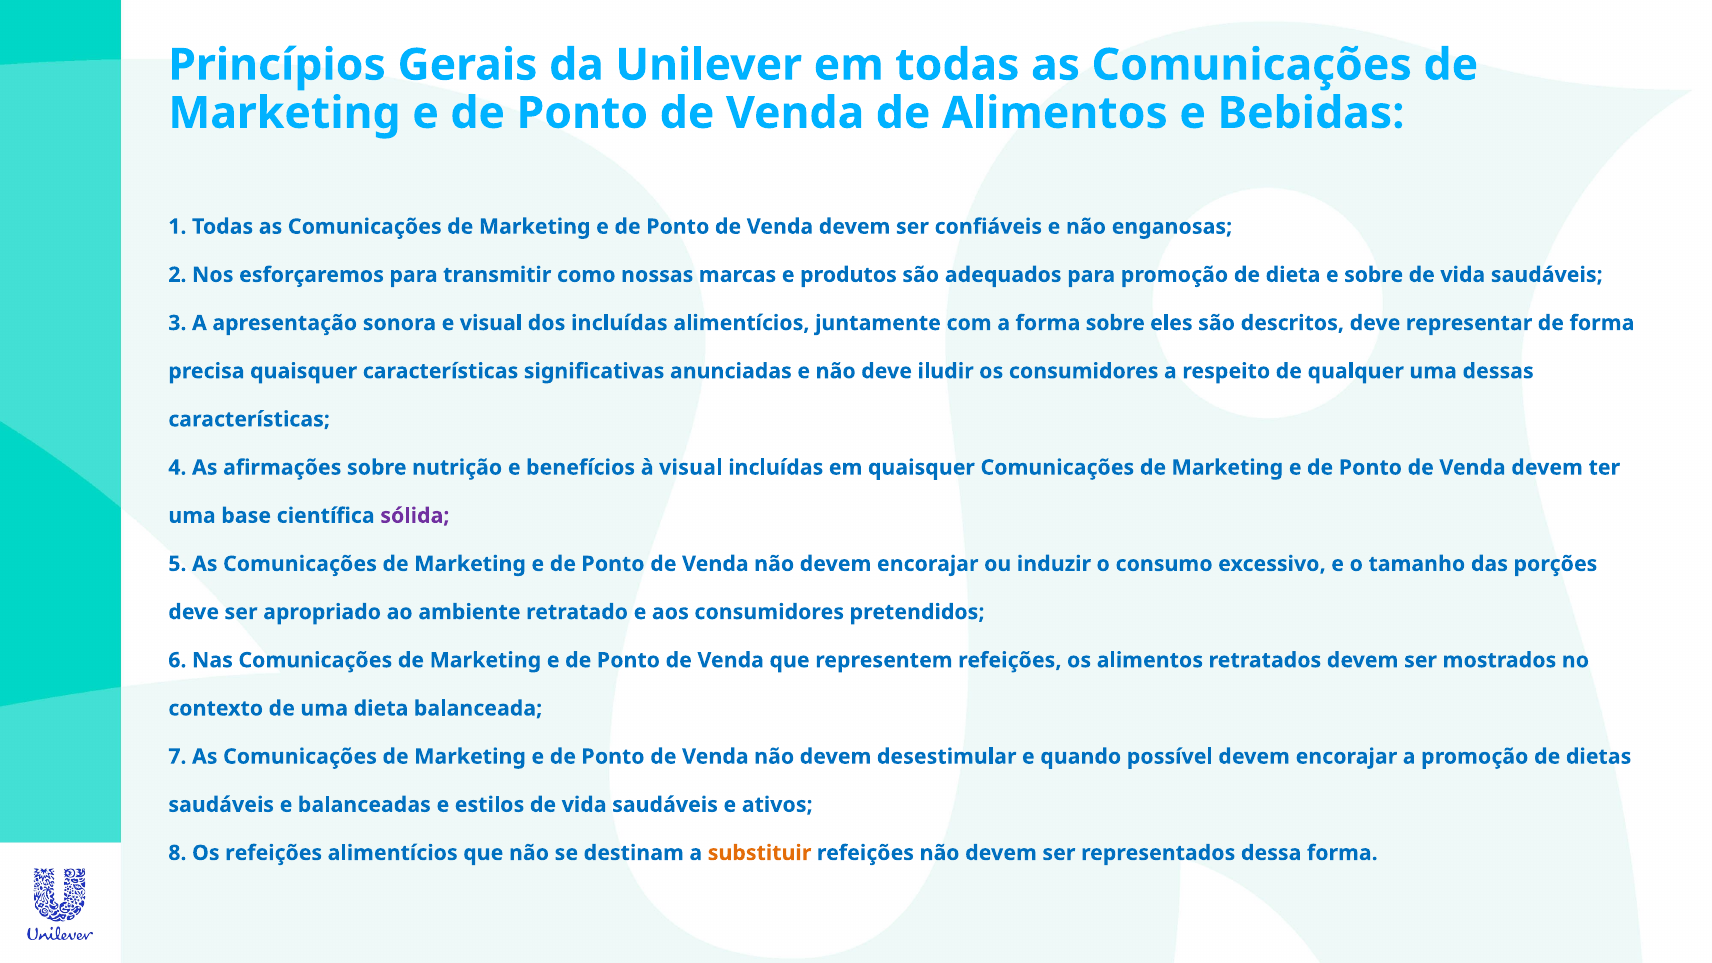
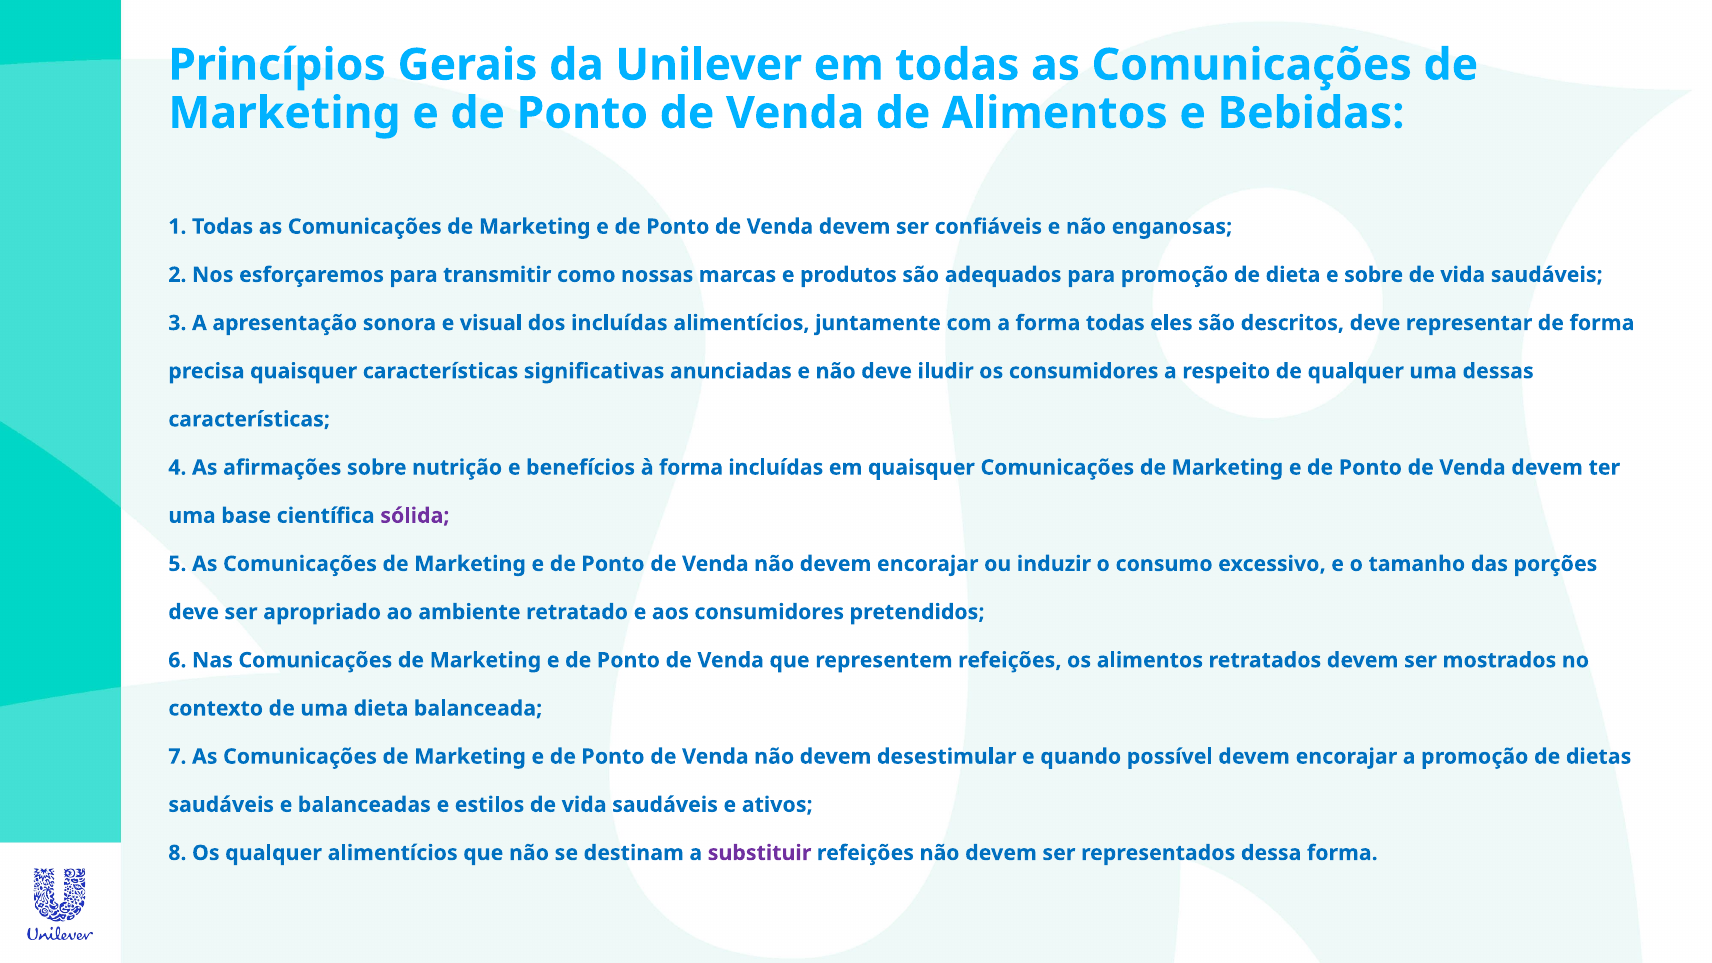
forma sobre: sobre -> todas
à visual: visual -> forma
Os refeições: refeições -> qualquer
substituir colour: orange -> purple
